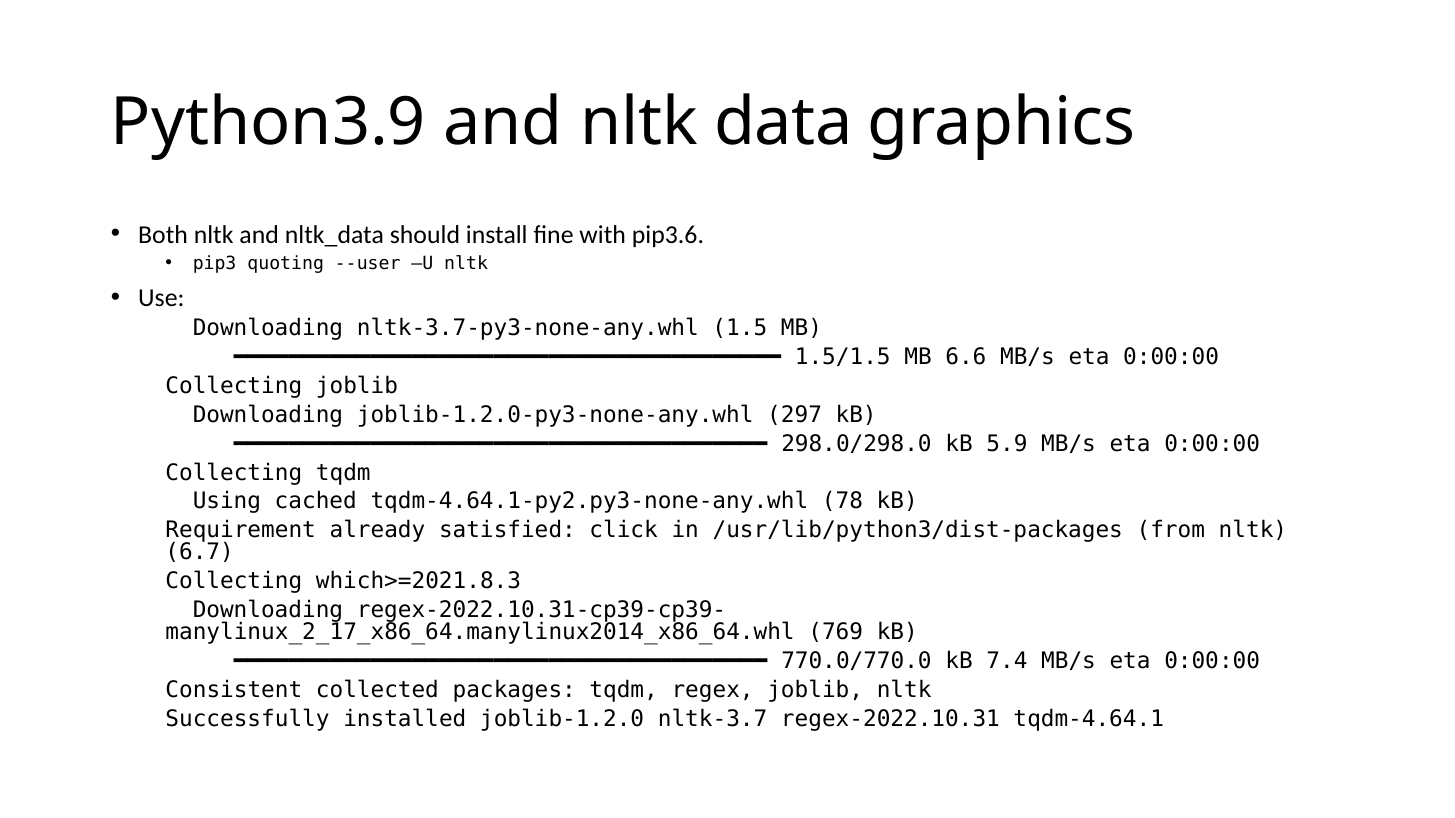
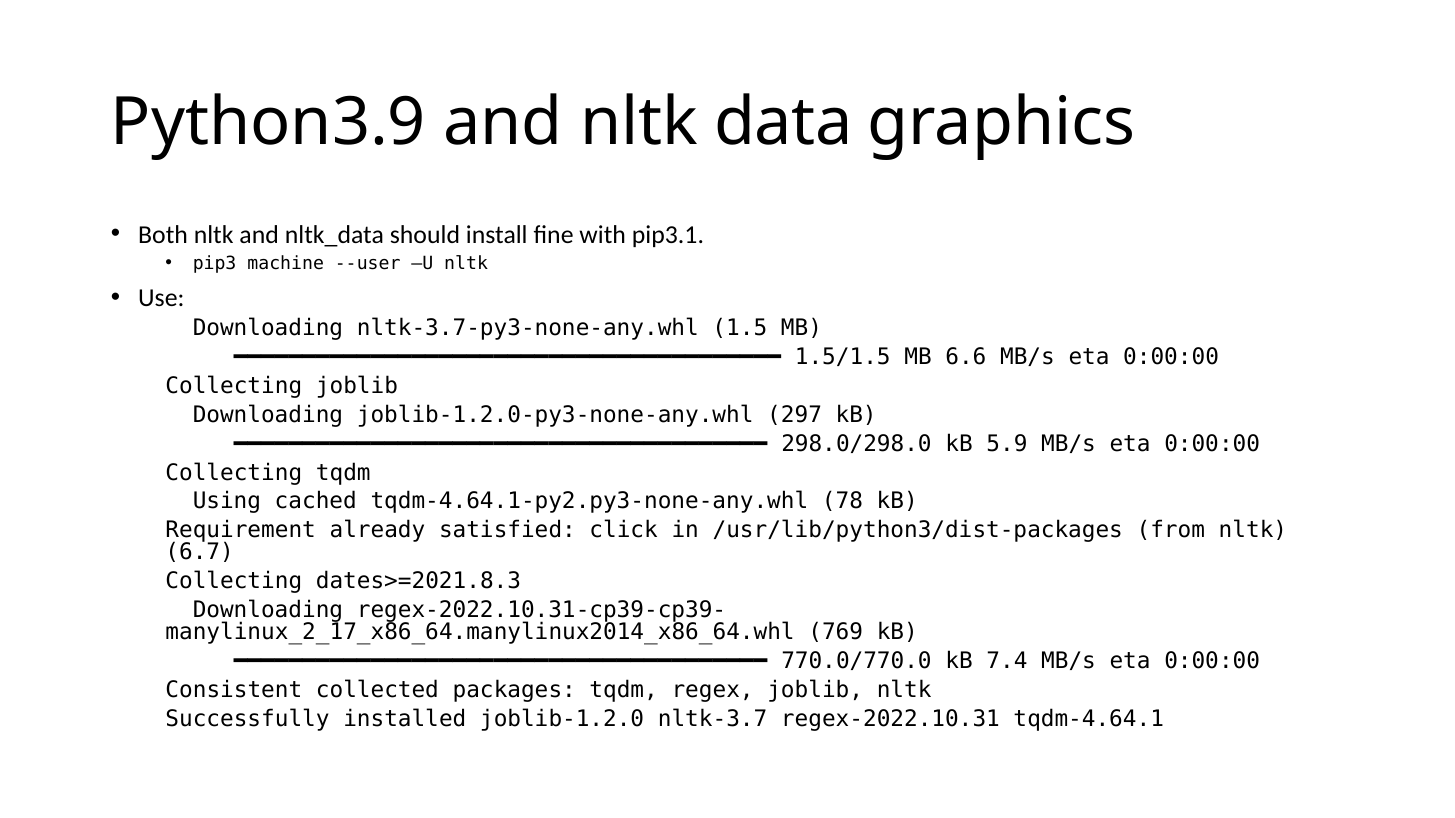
pip3.6: pip3.6 -> pip3.1
quoting: quoting -> machine
which>=2021.8.3: which>=2021.8.3 -> dates>=2021.8.3
